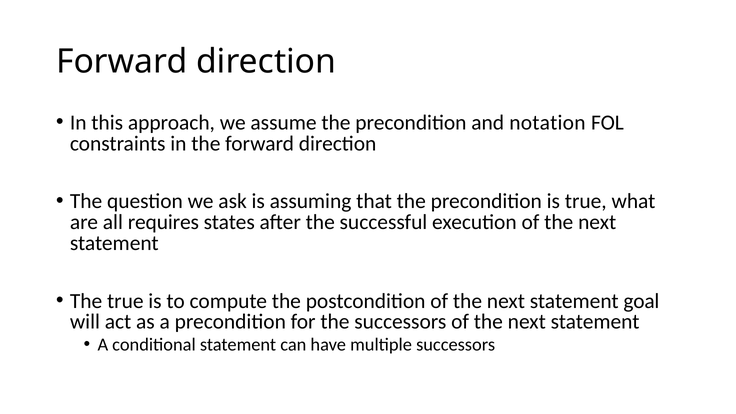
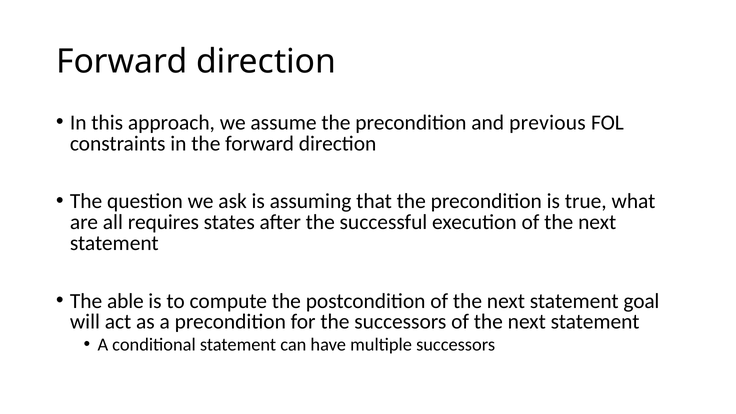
notation: notation -> previous
The true: true -> able
